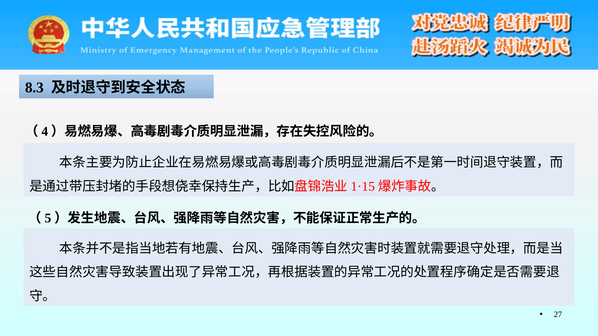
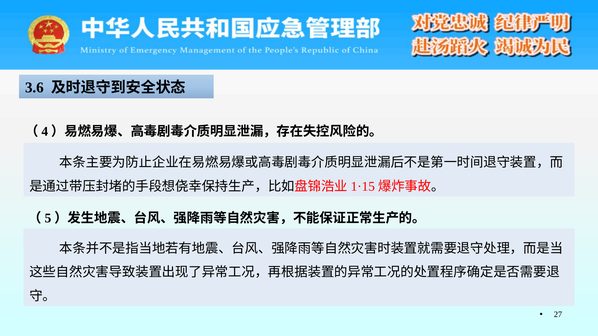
8.3: 8.3 -> 3.6
